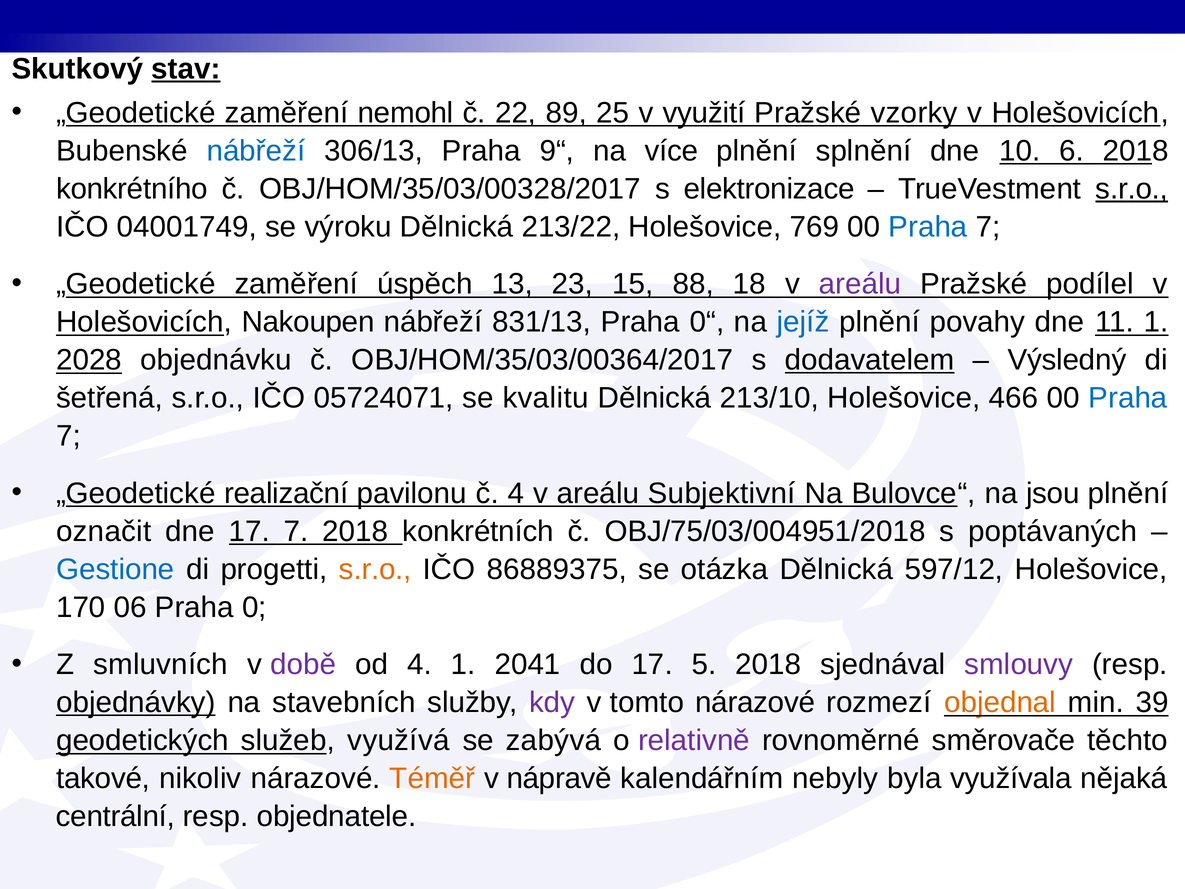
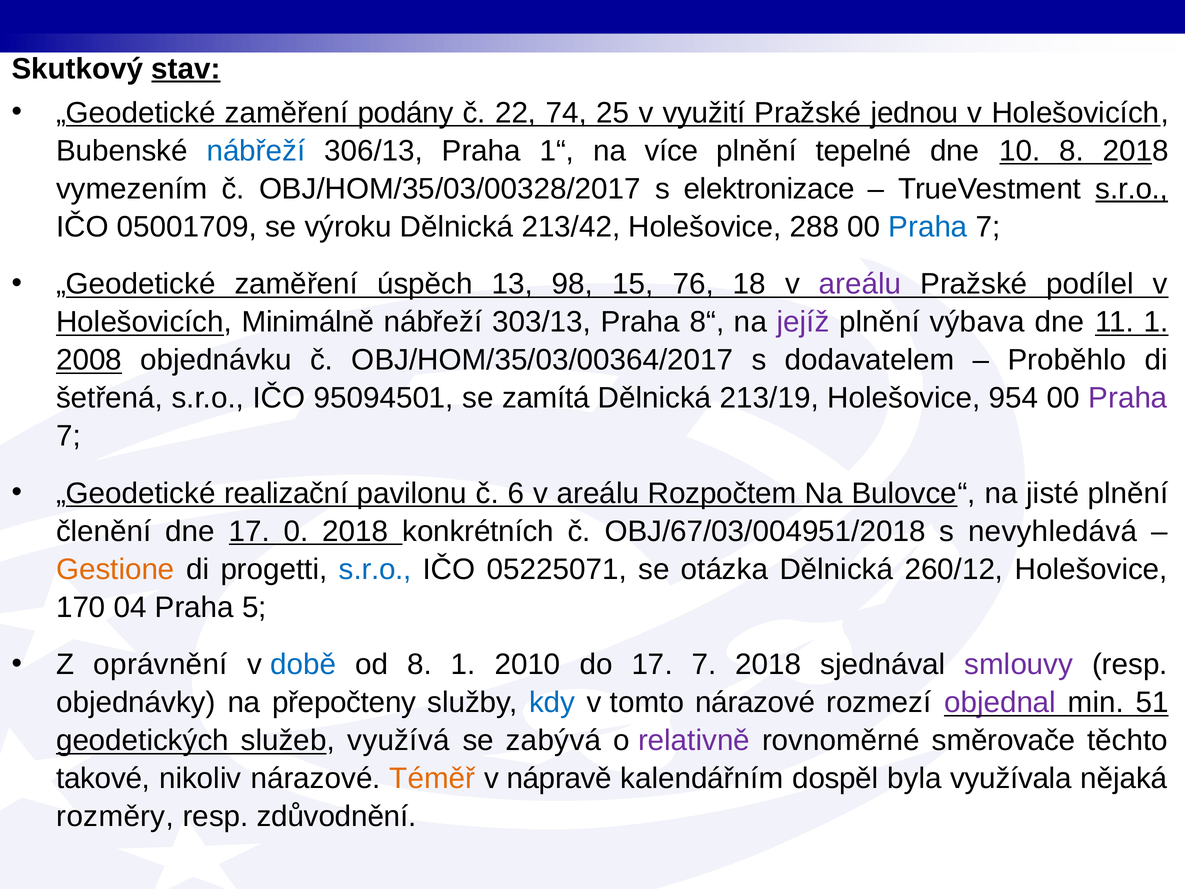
nemohl: nemohl -> podány
89: 89 -> 74
vzorky: vzorky -> jednou
9“: 9“ -> 1“
splnění: splnění -> tepelné
10 6: 6 -> 8
konkrétního: konkrétního -> vymezením
04001749: 04001749 -> 05001709
213/22: 213/22 -> 213/42
769: 769 -> 288
23: 23 -> 98
88: 88 -> 76
Nakoupen: Nakoupen -> Minimálně
831/13: 831/13 -> 303/13
0“: 0“ -> 8“
jejíž colour: blue -> purple
povahy: povahy -> výbava
2028: 2028 -> 2008
dodavatelem underline: present -> none
Výsledný: Výsledný -> Proběhlo
05724071: 05724071 -> 95094501
kvalitu: kvalitu -> zamítá
213/10: 213/10 -> 213/19
466: 466 -> 954
Praha at (1128, 398) colour: blue -> purple
č 4: 4 -> 6
Subjektivní: Subjektivní -> Rozpočtem
jsou: jsou -> jisté
označit: označit -> členění
17 7: 7 -> 0
OBJ/75/03/004951/2018: OBJ/75/03/004951/2018 -> OBJ/67/03/004951/2018
poptávaných: poptávaných -> nevyhledává
Gestione colour: blue -> orange
s.r.o at (375, 569) colour: orange -> blue
86889375: 86889375 -> 05225071
597/12: 597/12 -> 260/12
06: 06 -> 04
0: 0 -> 5
smluvních: smluvních -> oprávnění
době colour: purple -> blue
od 4: 4 -> 8
2041: 2041 -> 2010
17 5: 5 -> 7
objednávky underline: present -> none
stavebních: stavebních -> přepočteny
kdy colour: purple -> blue
objednal colour: orange -> purple
39: 39 -> 51
nebyly: nebyly -> dospěl
centrální: centrální -> rozměry
objednatele: objednatele -> zdůvodnění
